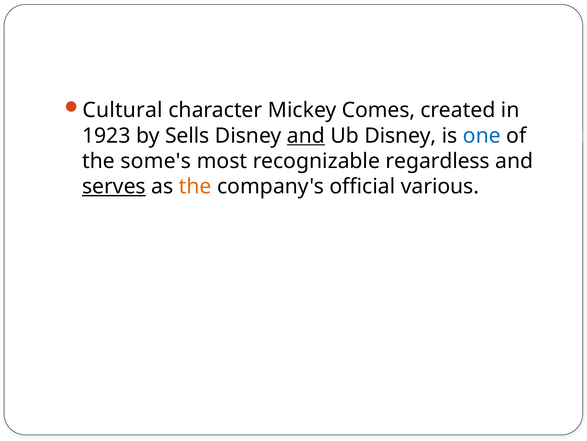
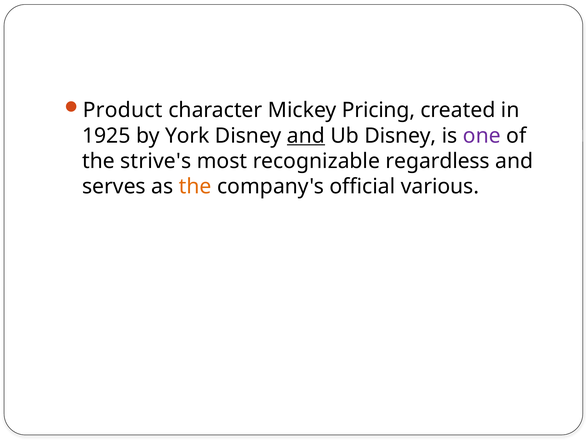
Cultural: Cultural -> Product
Comes: Comes -> Pricing
1923: 1923 -> 1925
Sells: Sells -> York
one colour: blue -> purple
some's: some's -> strive's
serves underline: present -> none
